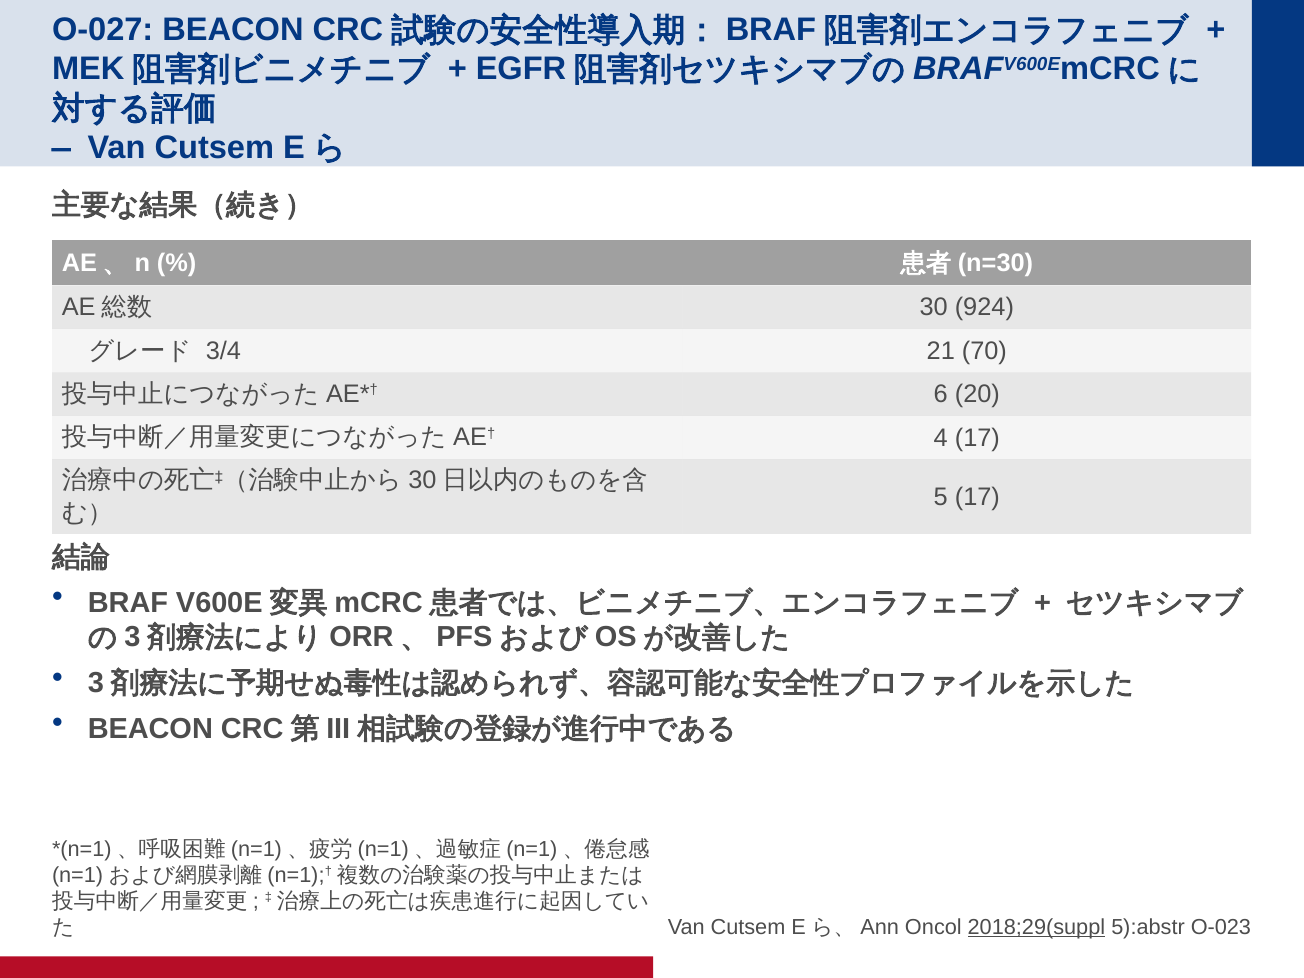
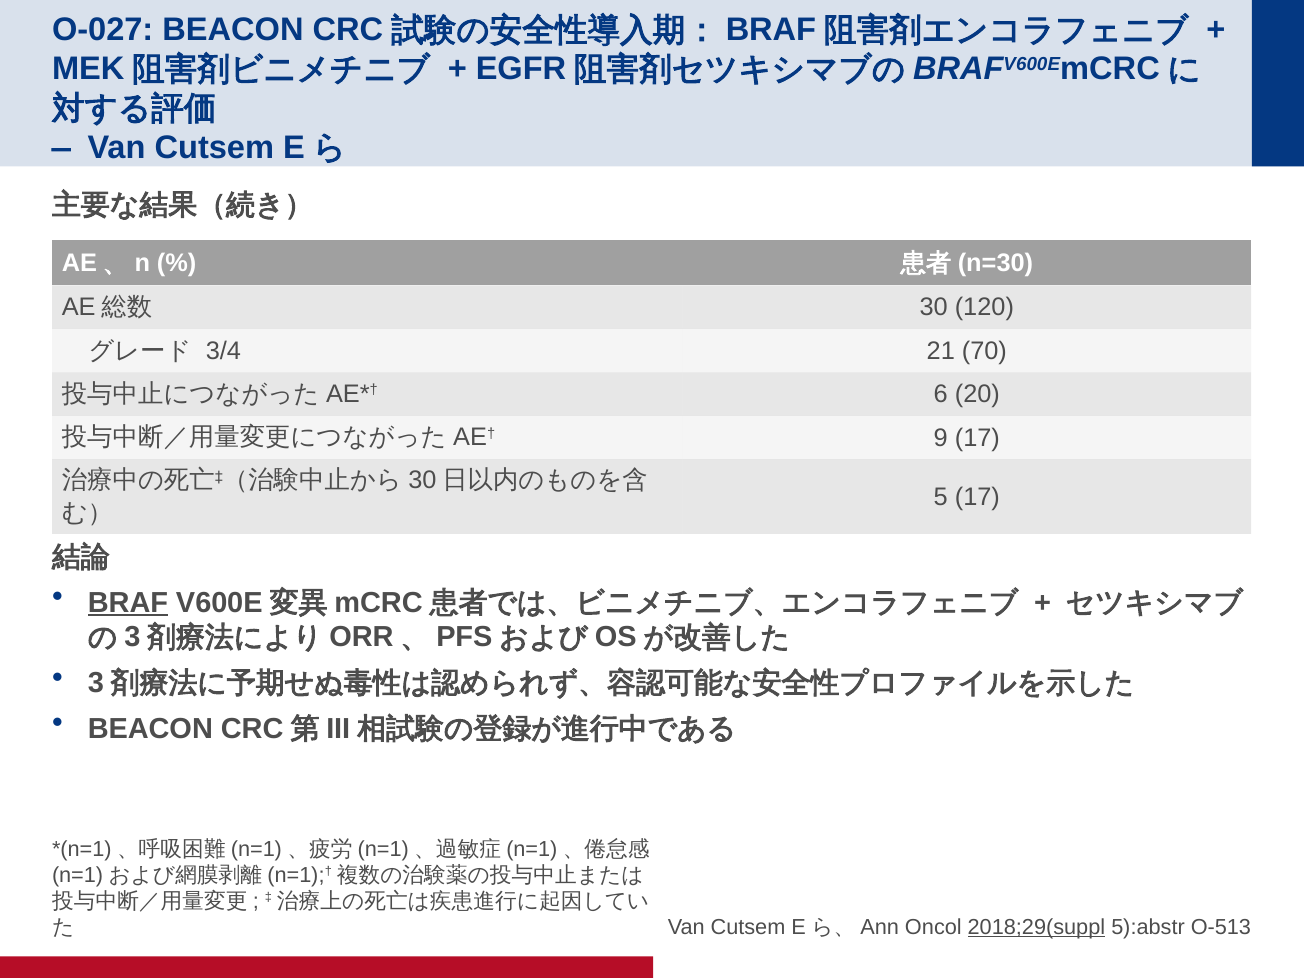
924: 924 -> 120
4: 4 -> 9
BRAF underline: none -> present
O-023: O-023 -> O-513
